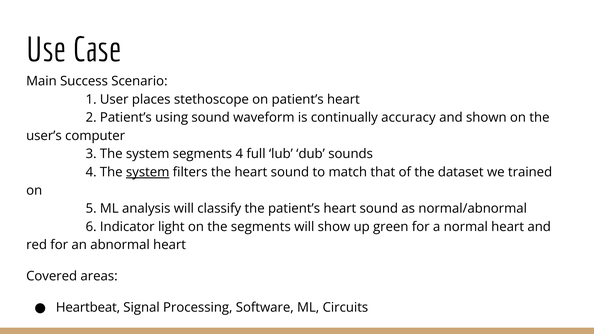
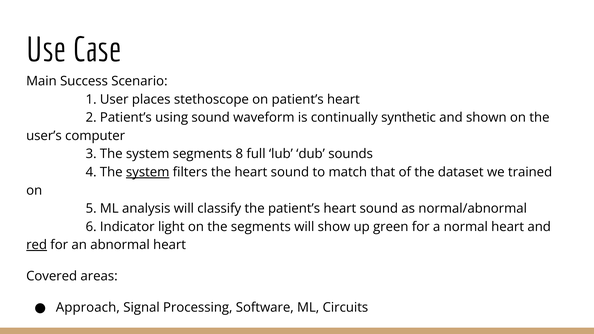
accuracy: accuracy -> synthetic
segments 4: 4 -> 8
red underline: none -> present
Heartbeat: Heartbeat -> Approach
